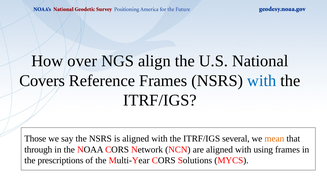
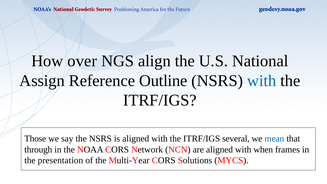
Covers: Covers -> Assign
Reference Frames: Frames -> Outline
mean colour: orange -> blue
using: using -> when
prescriptions: prescriptions -> presentation
